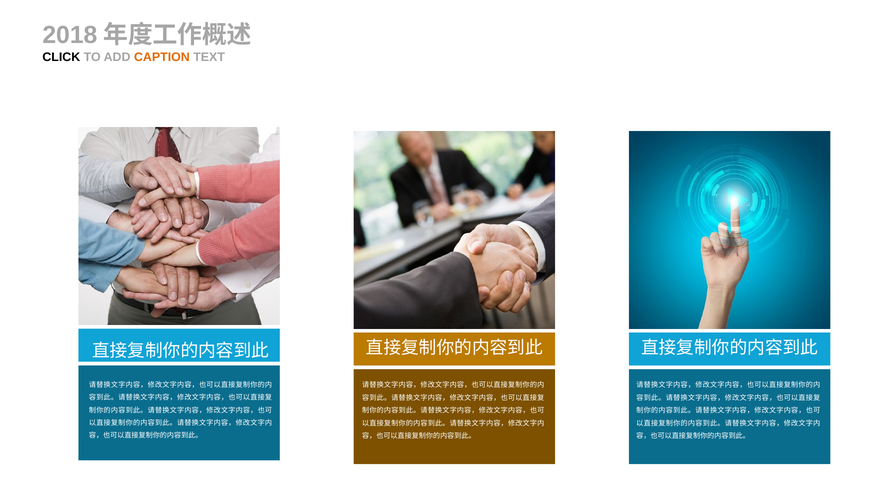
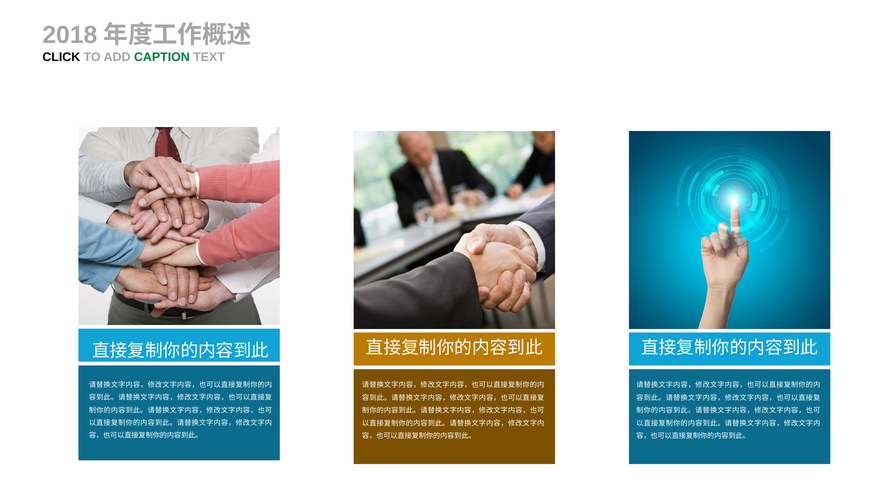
CAPTION colour: orange -> green
